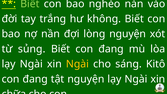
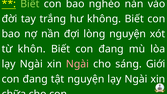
sủng: sủng -> khôn
Ngài at (77, 64) colour: yellow -> pink
Kitô: Kitô -> Giới
